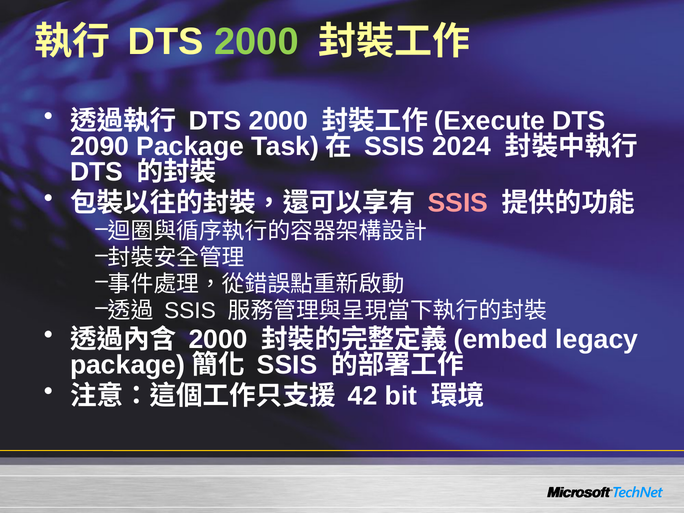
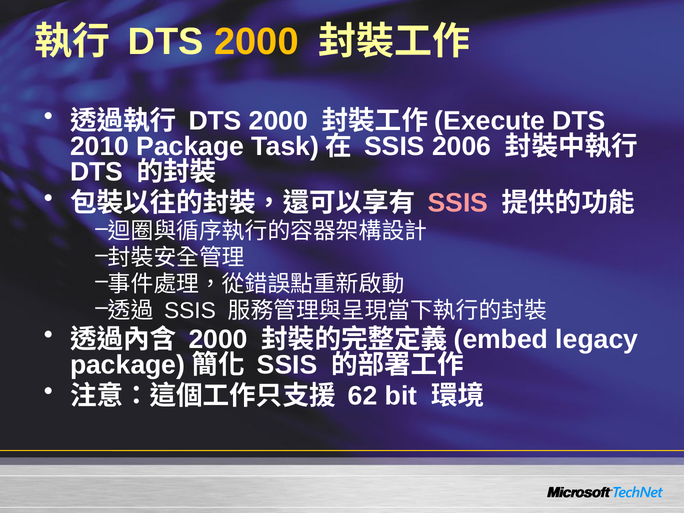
2000 at (256, 42) colour: light green -> yellow
2090: 2090 -> 2010
2024: 2024 -> 2006
42: 42 -> 62
